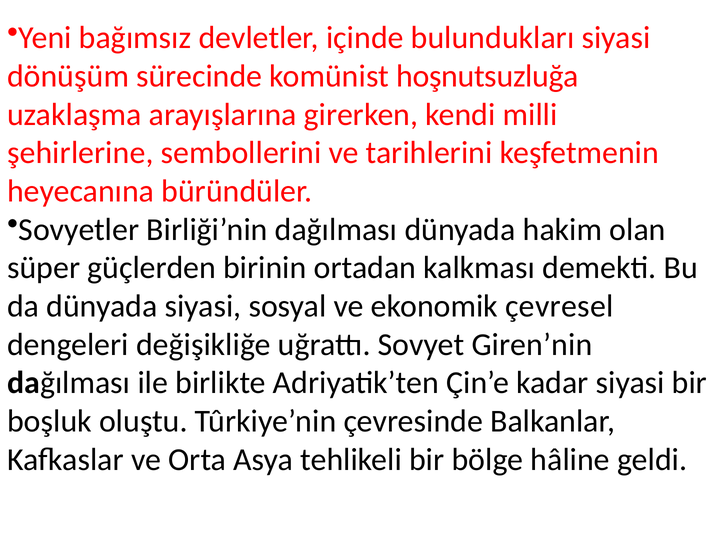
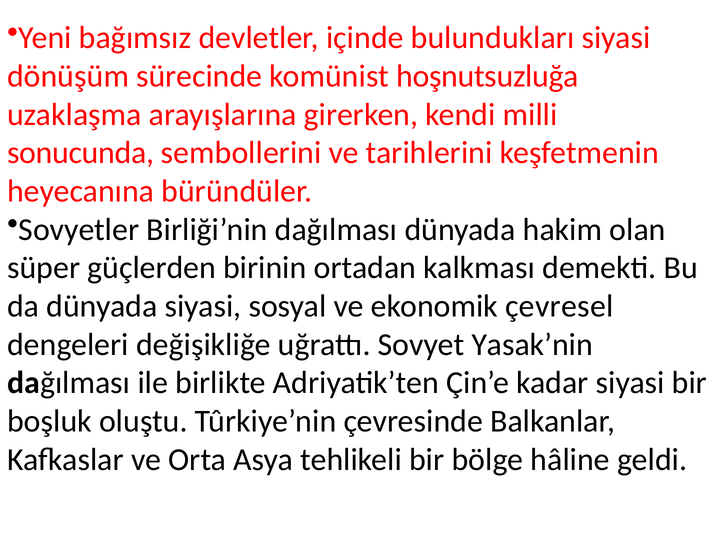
şehirlerine: şehirlerine -> sonucunda
Giren’nin: Giren’nin -> Yasak’nin
